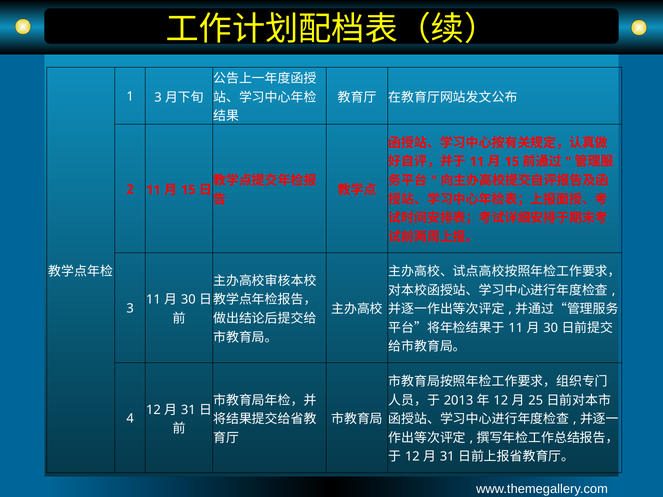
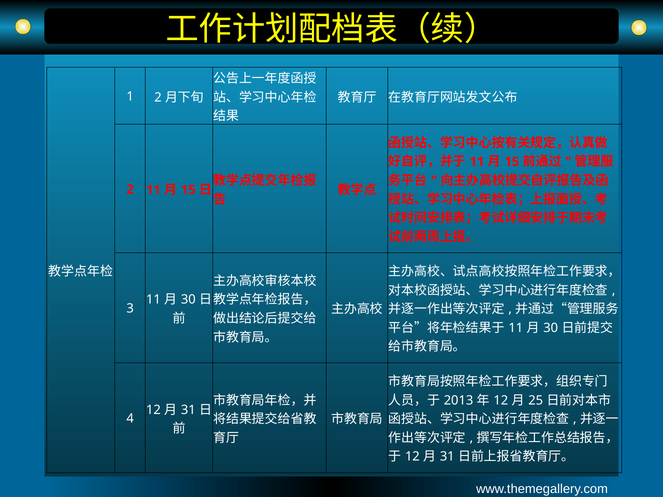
1 3: 3 -> 2
